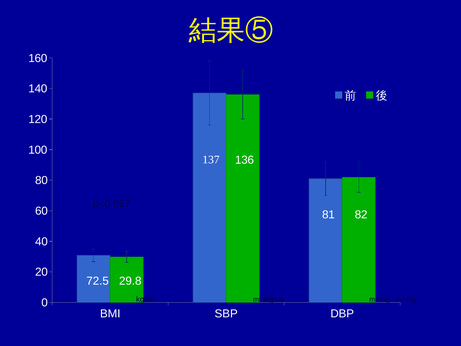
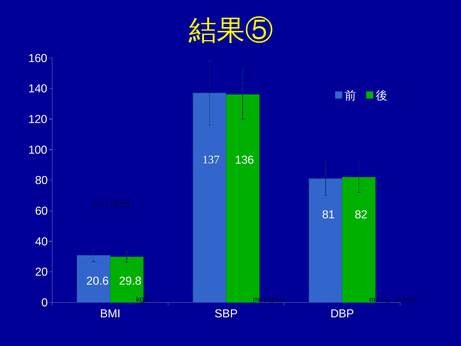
p<0.067: p<0.067 -> p<1.669
72.5: 72.5 -> 20.6
